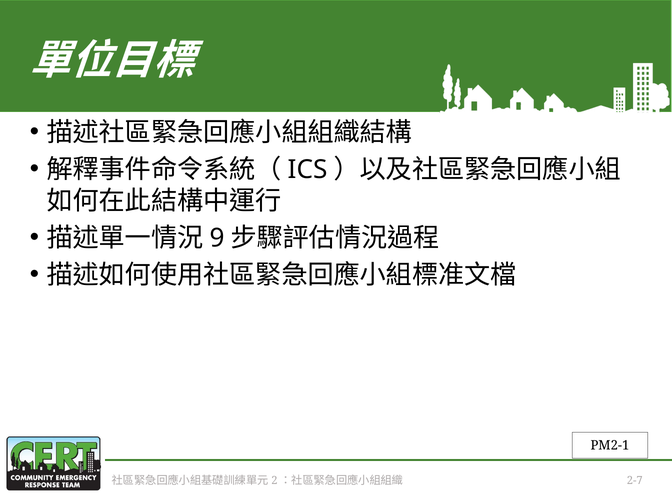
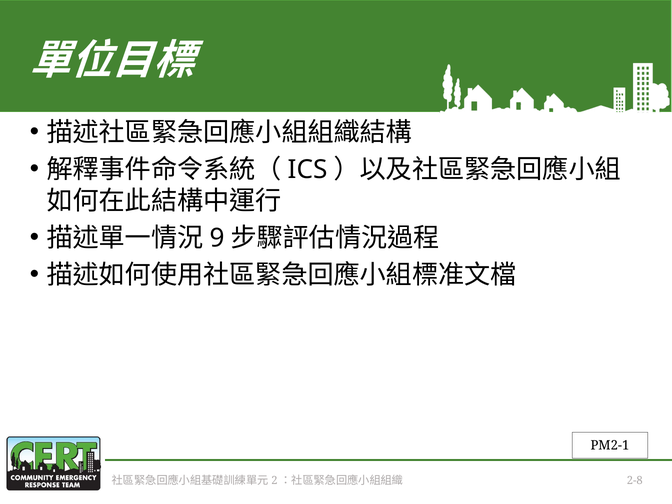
2-7: 2-7 -> 2-8
